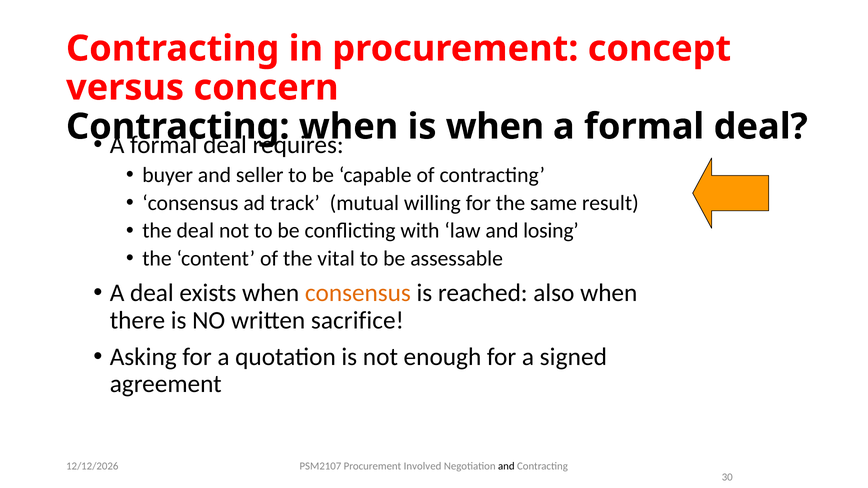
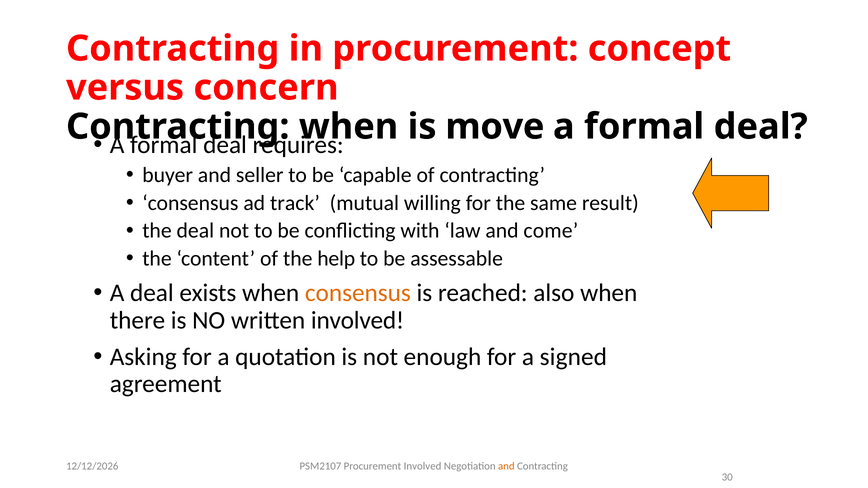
is when: when -> move
losing: losing -> come
vital: vital -> help
written sacrifice: sacrifice -> involved
and at (506, 466) colour: black -> orange
